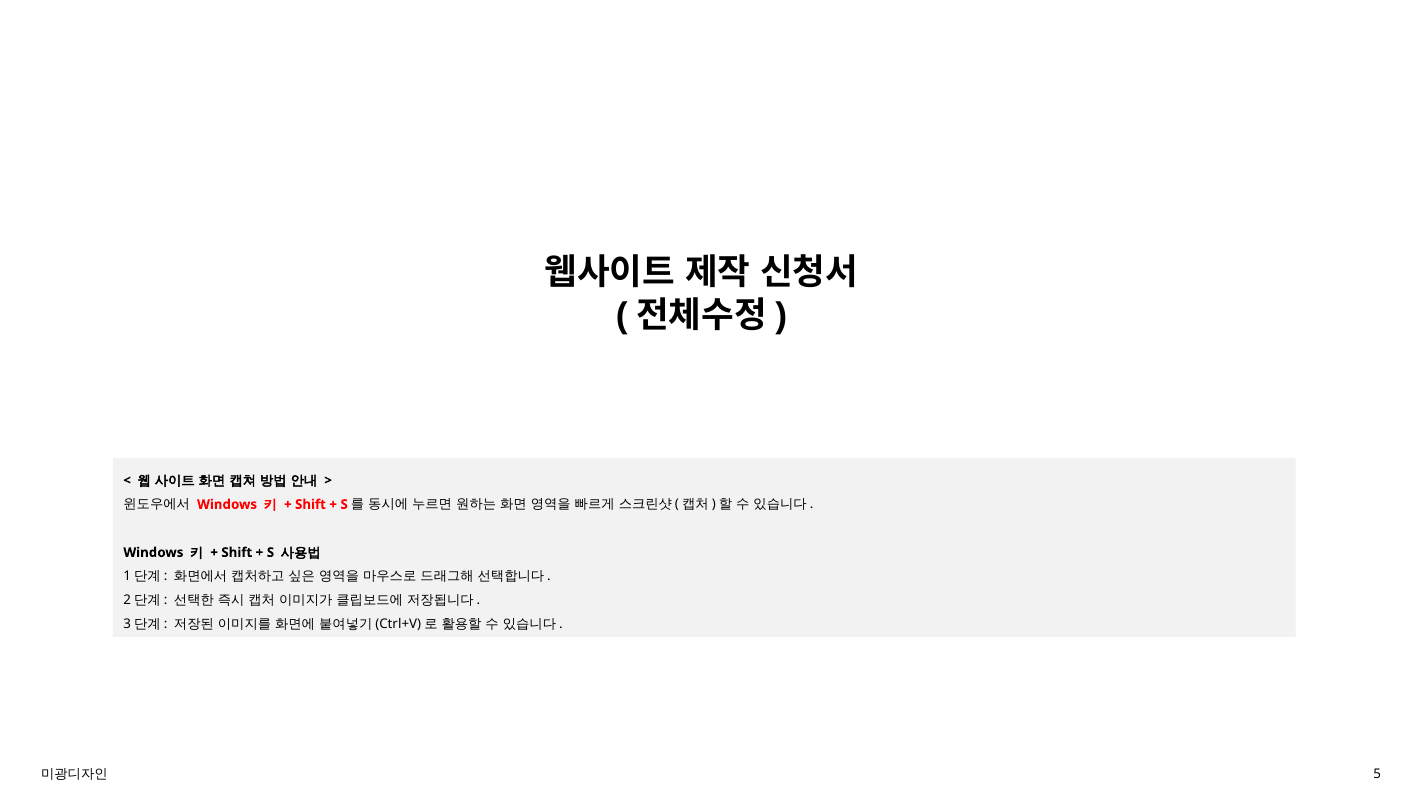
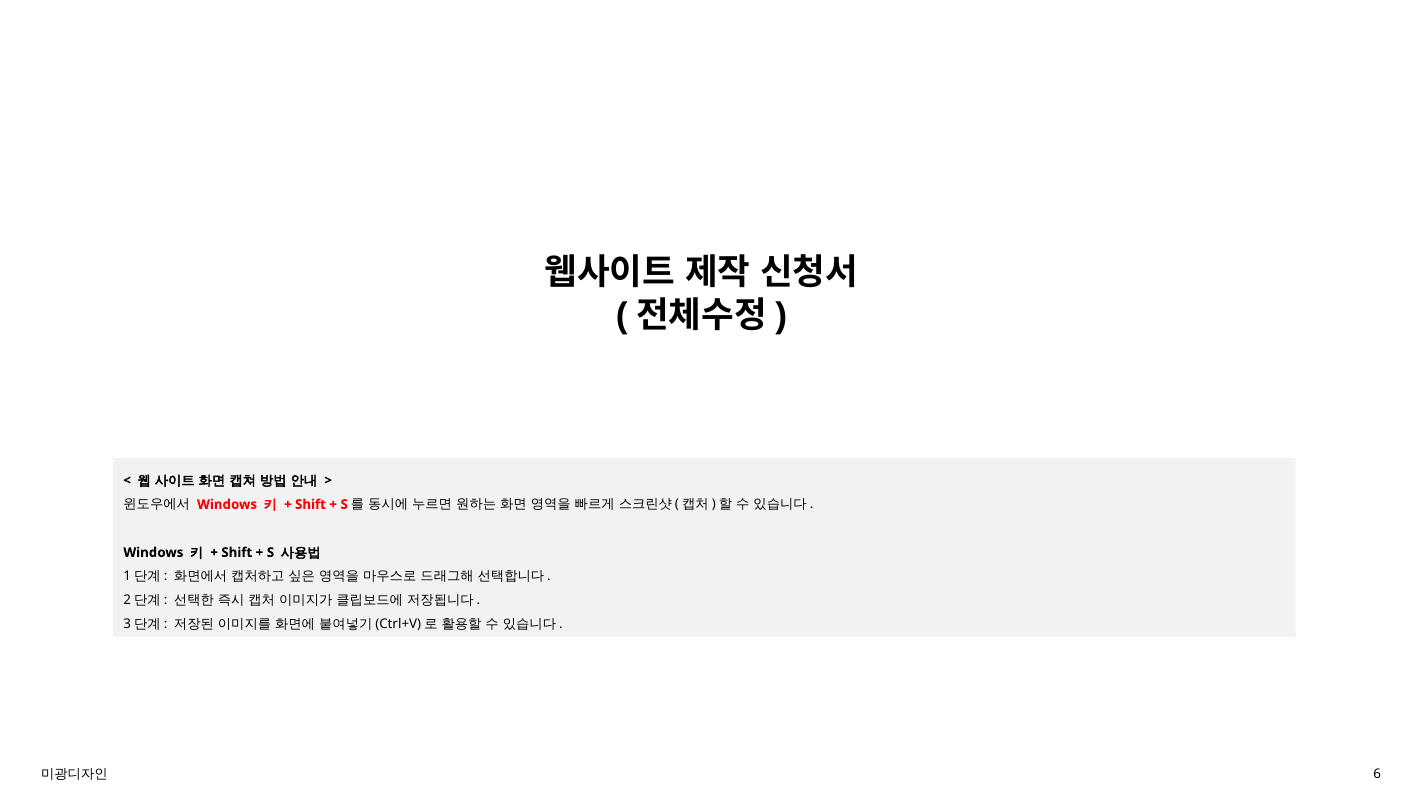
5: 5 -> 6
